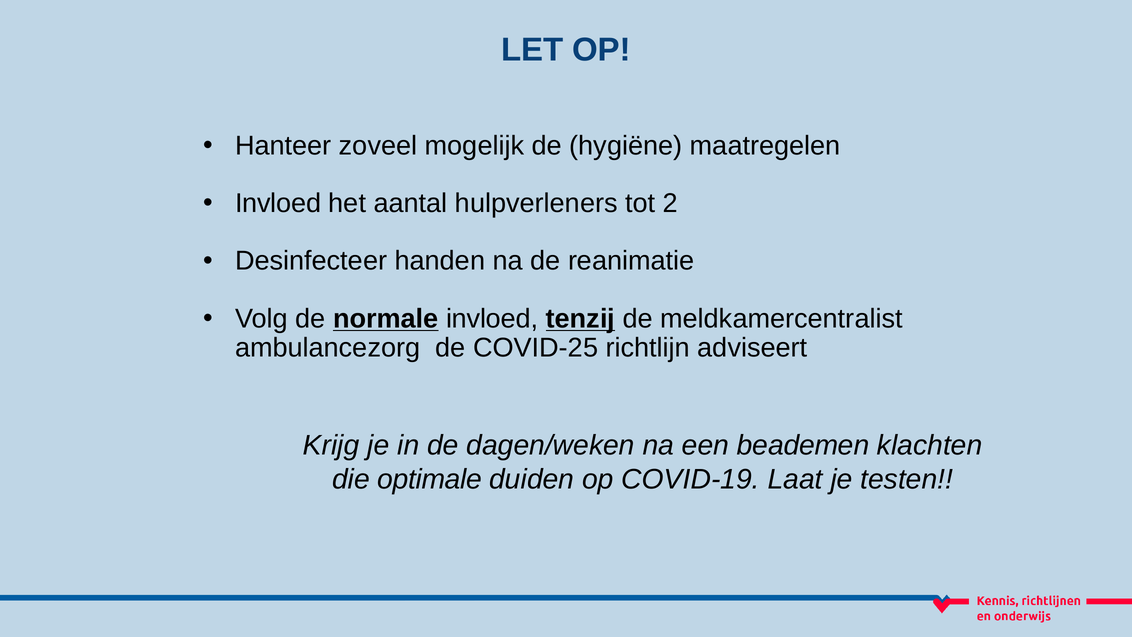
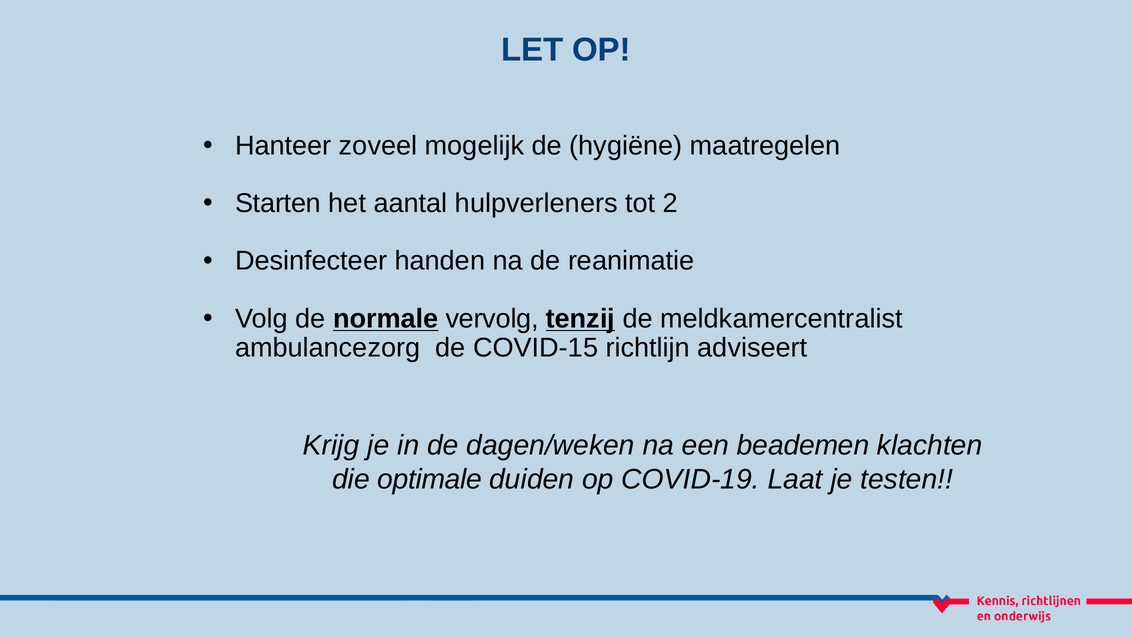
Invloed at (278, 203): Invloed -> Starten
normale invloed: invloed -> vervolg
COVID-25: COVID-25 -> COVID-15
